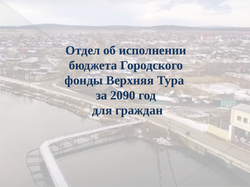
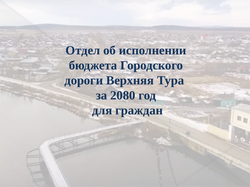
фонды: фонды -> дороги
2090: 2090 -> 2080
